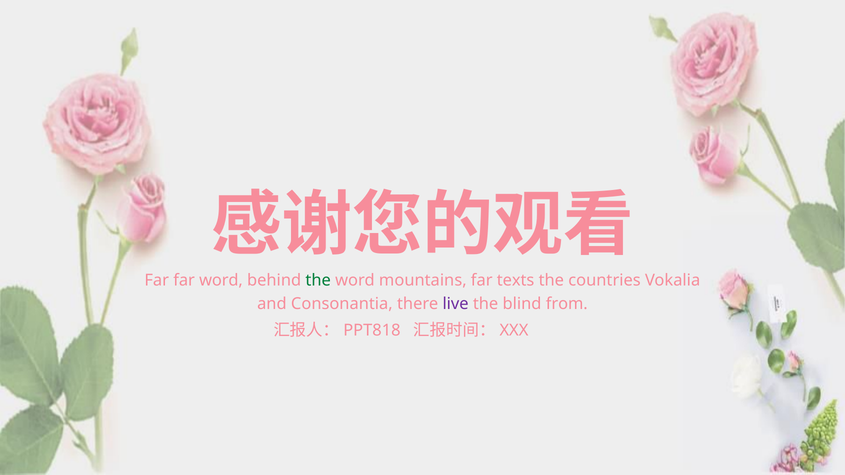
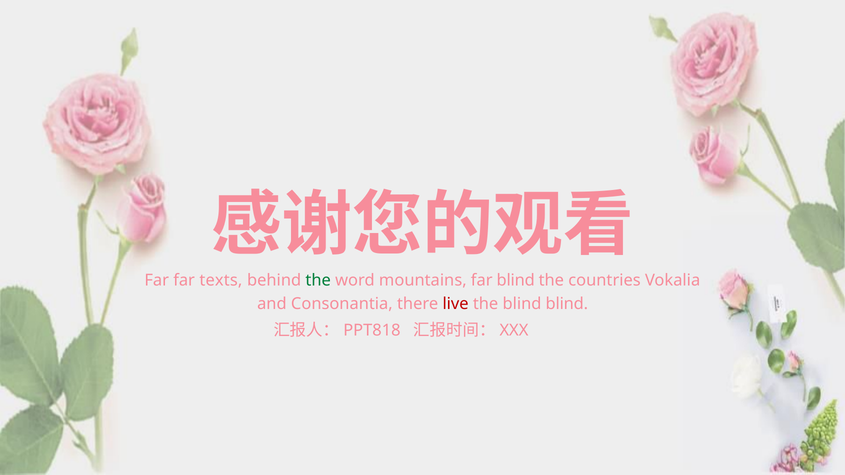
far word: word -> texts
far texts: texts -> blind
live colour: purple -> red
blind from: from -> blind
